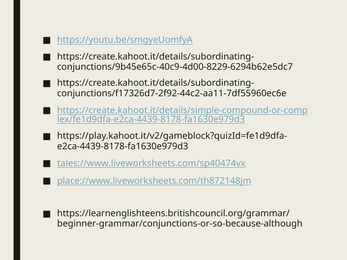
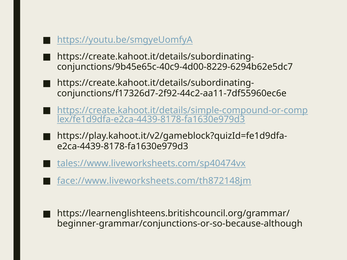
place://www.liveworksheets.com/th872148jm: place://www.liveworksheets.com/th872148jm -> face://www.liveworksheets.com/th872148jm
